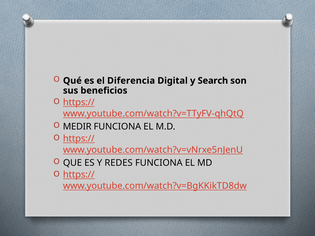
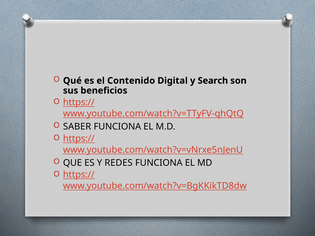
Diferencia: Diferencia -> Contenido
MEDIR: MEDIR -> SABER
